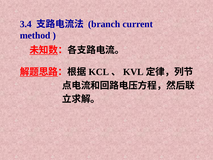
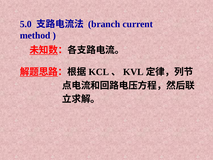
3.4: 3.4 -> 5.0
